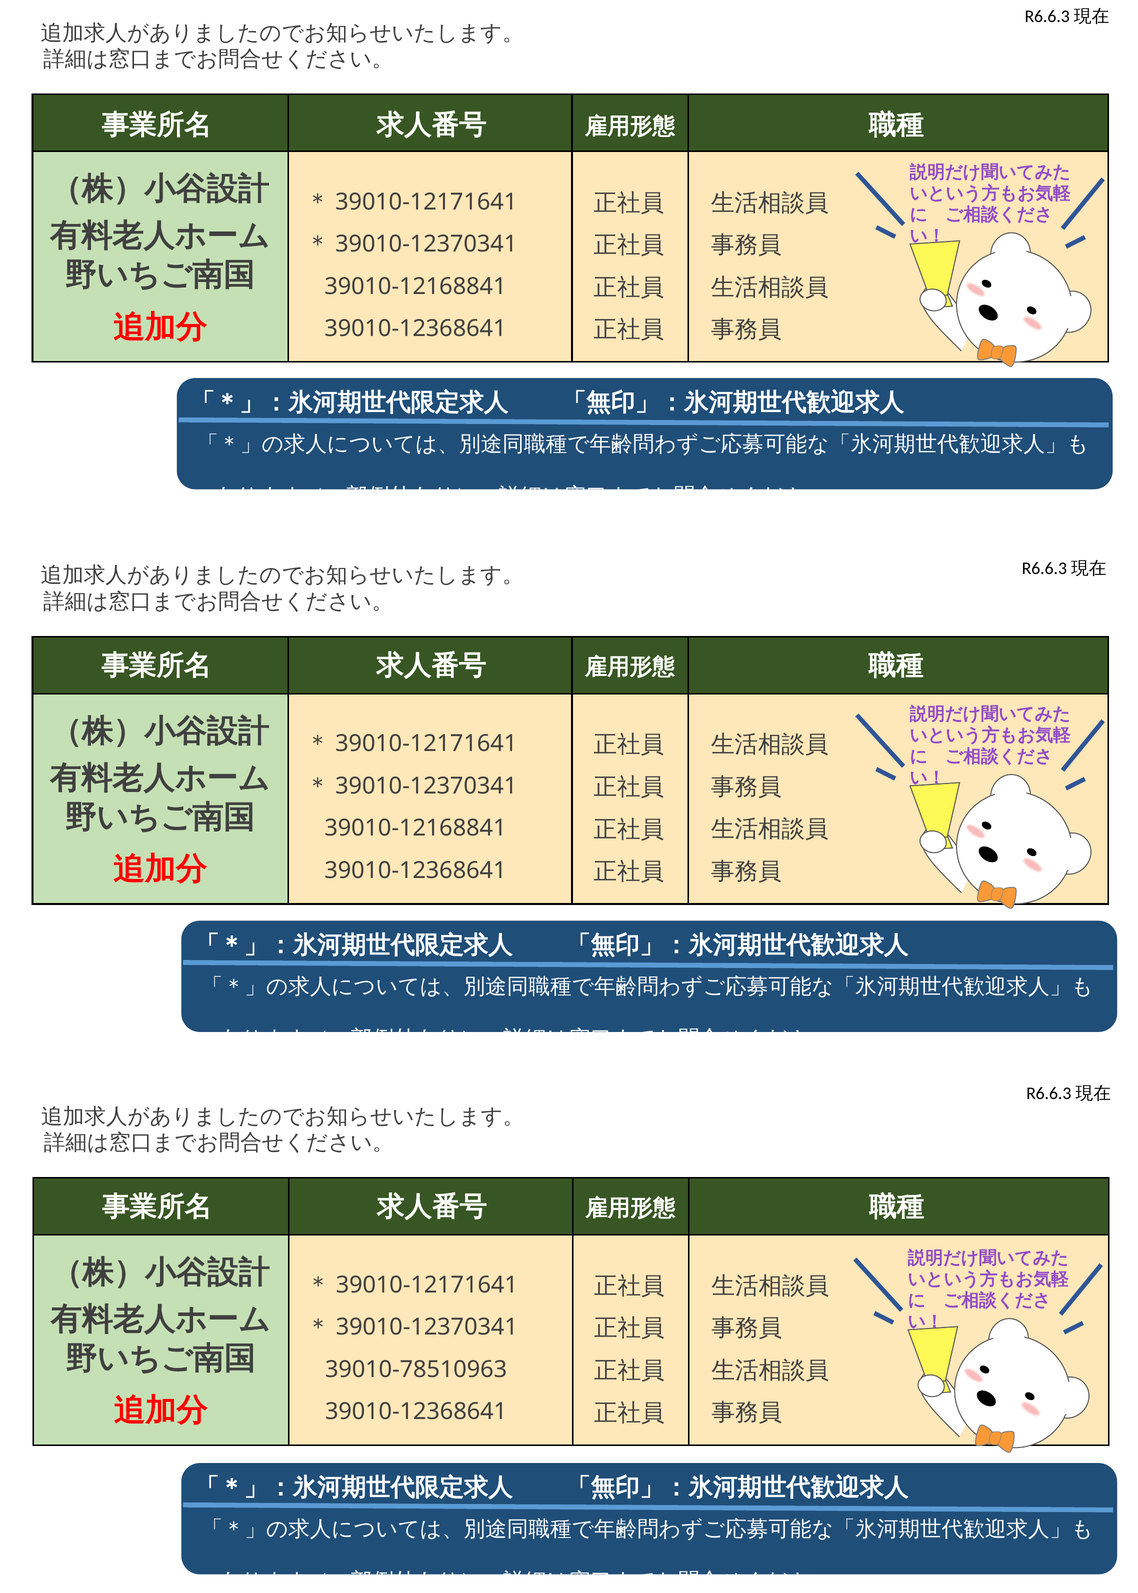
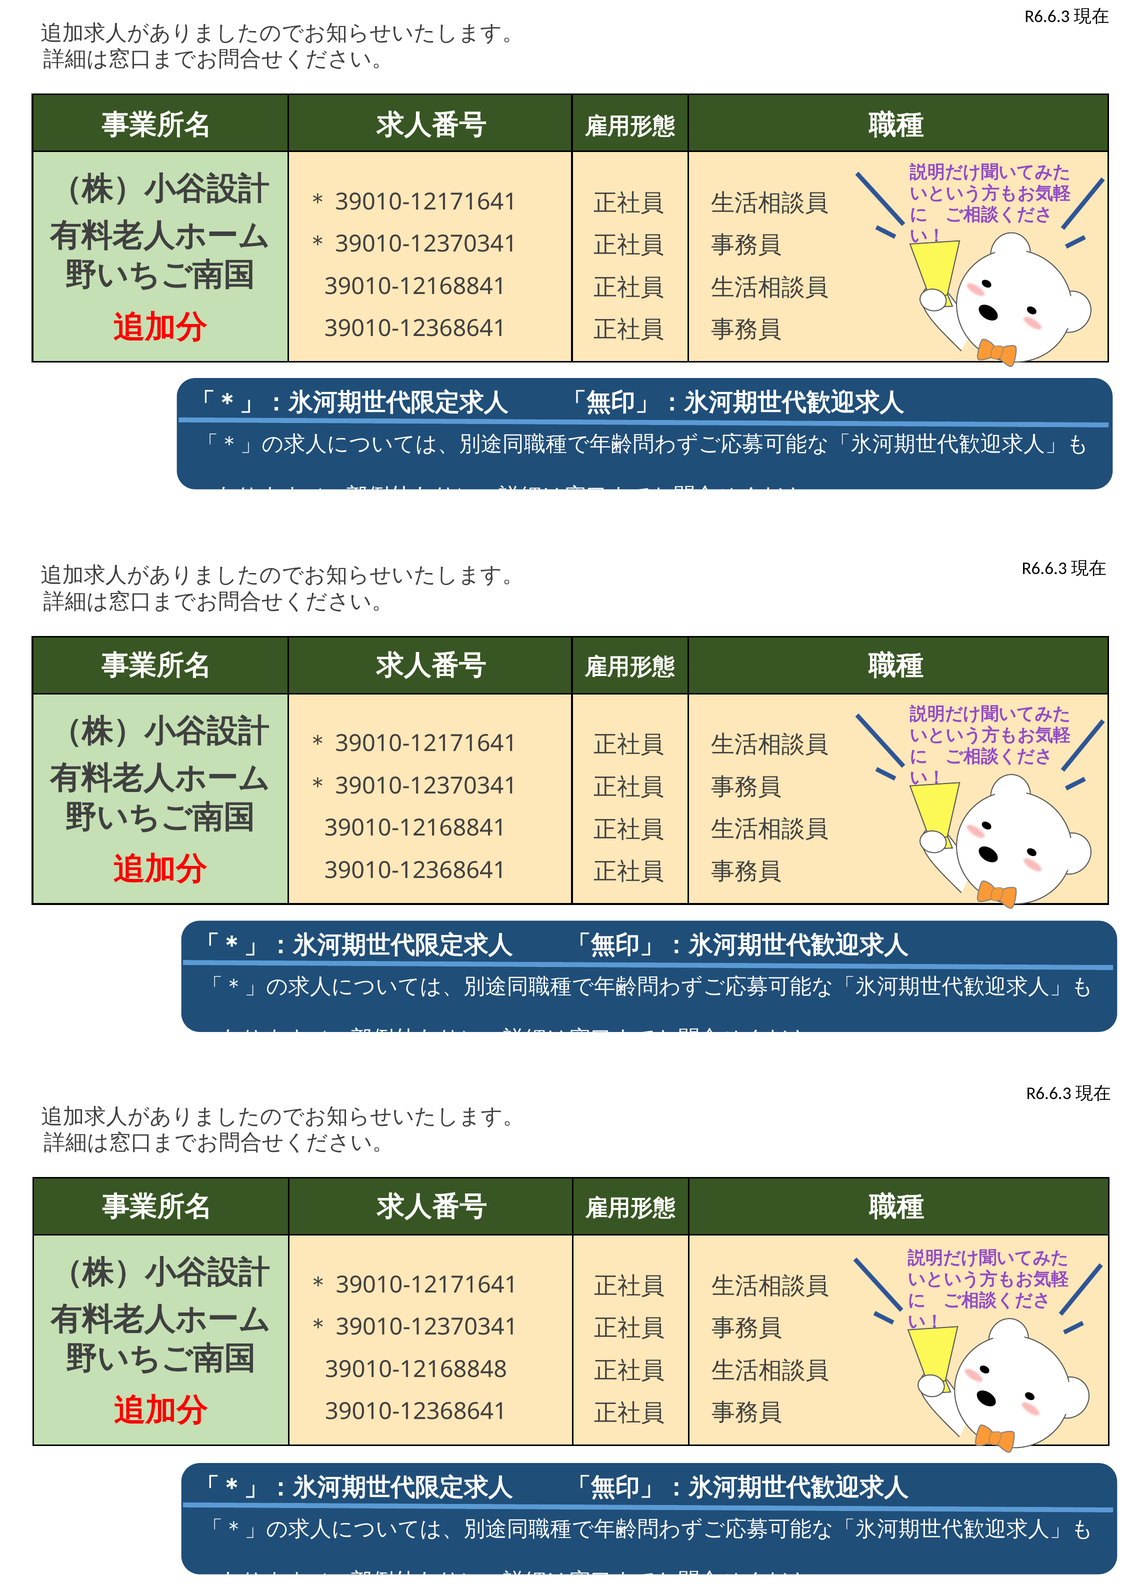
39010-78510963: 39010-78510963 -> 39010-12168848
